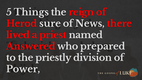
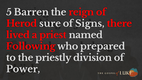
Things: Things -> Barren
News: News -> Signs
Answered: Answered -> Following
